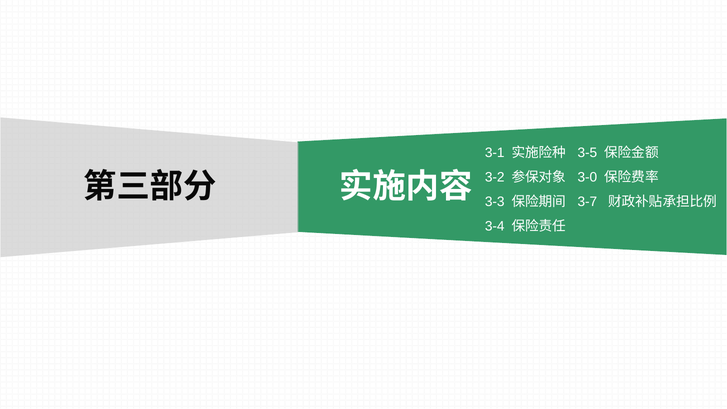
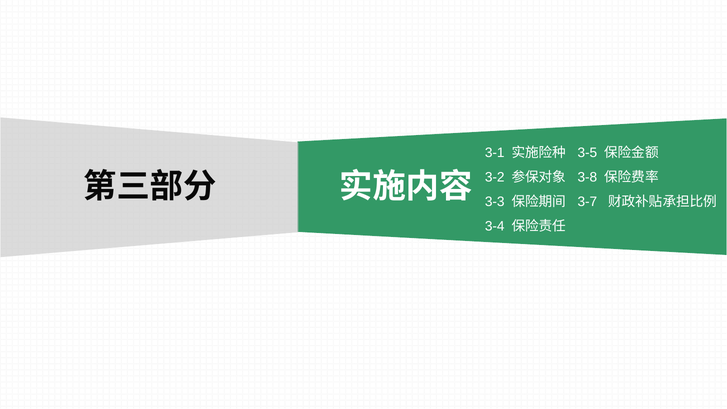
3-0: 3-0 -> 3-8
